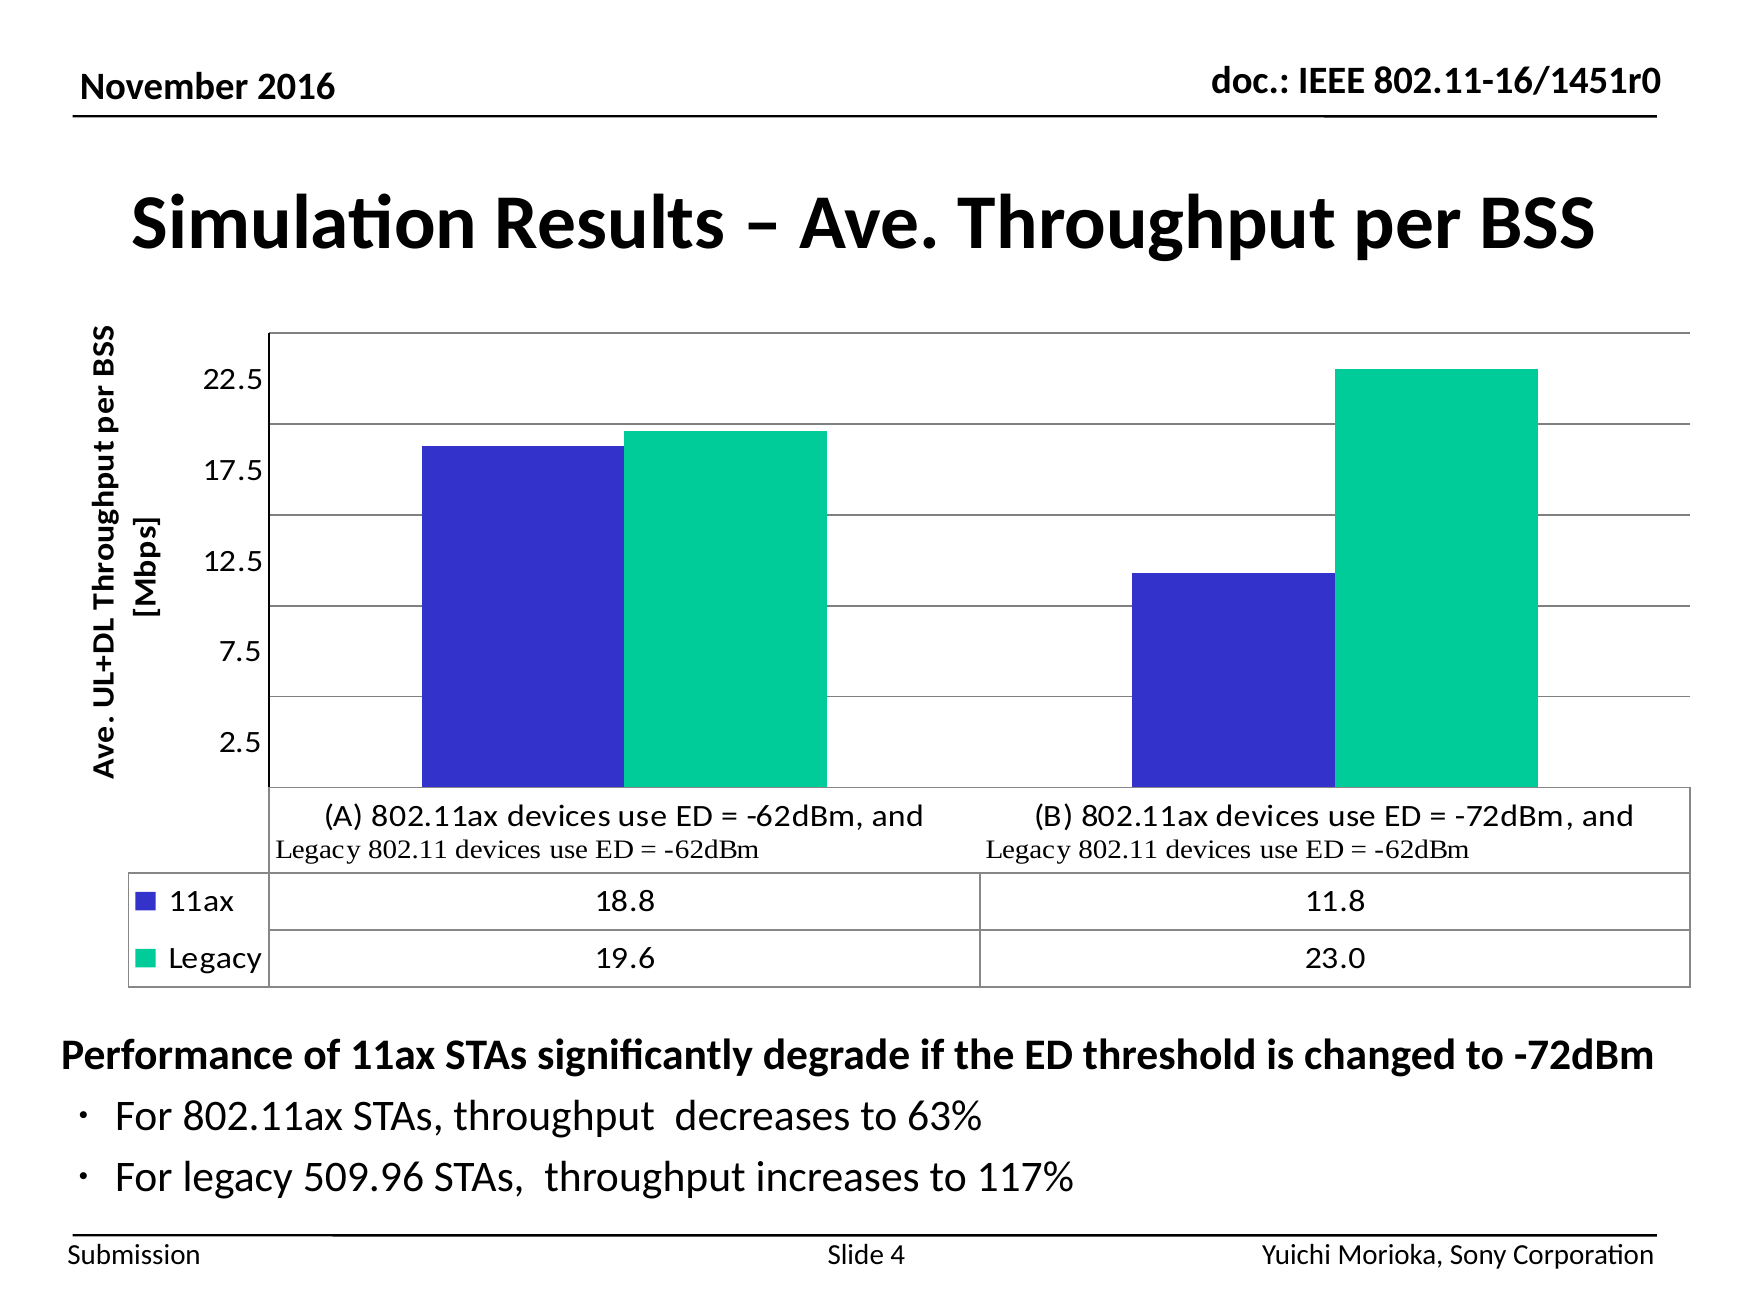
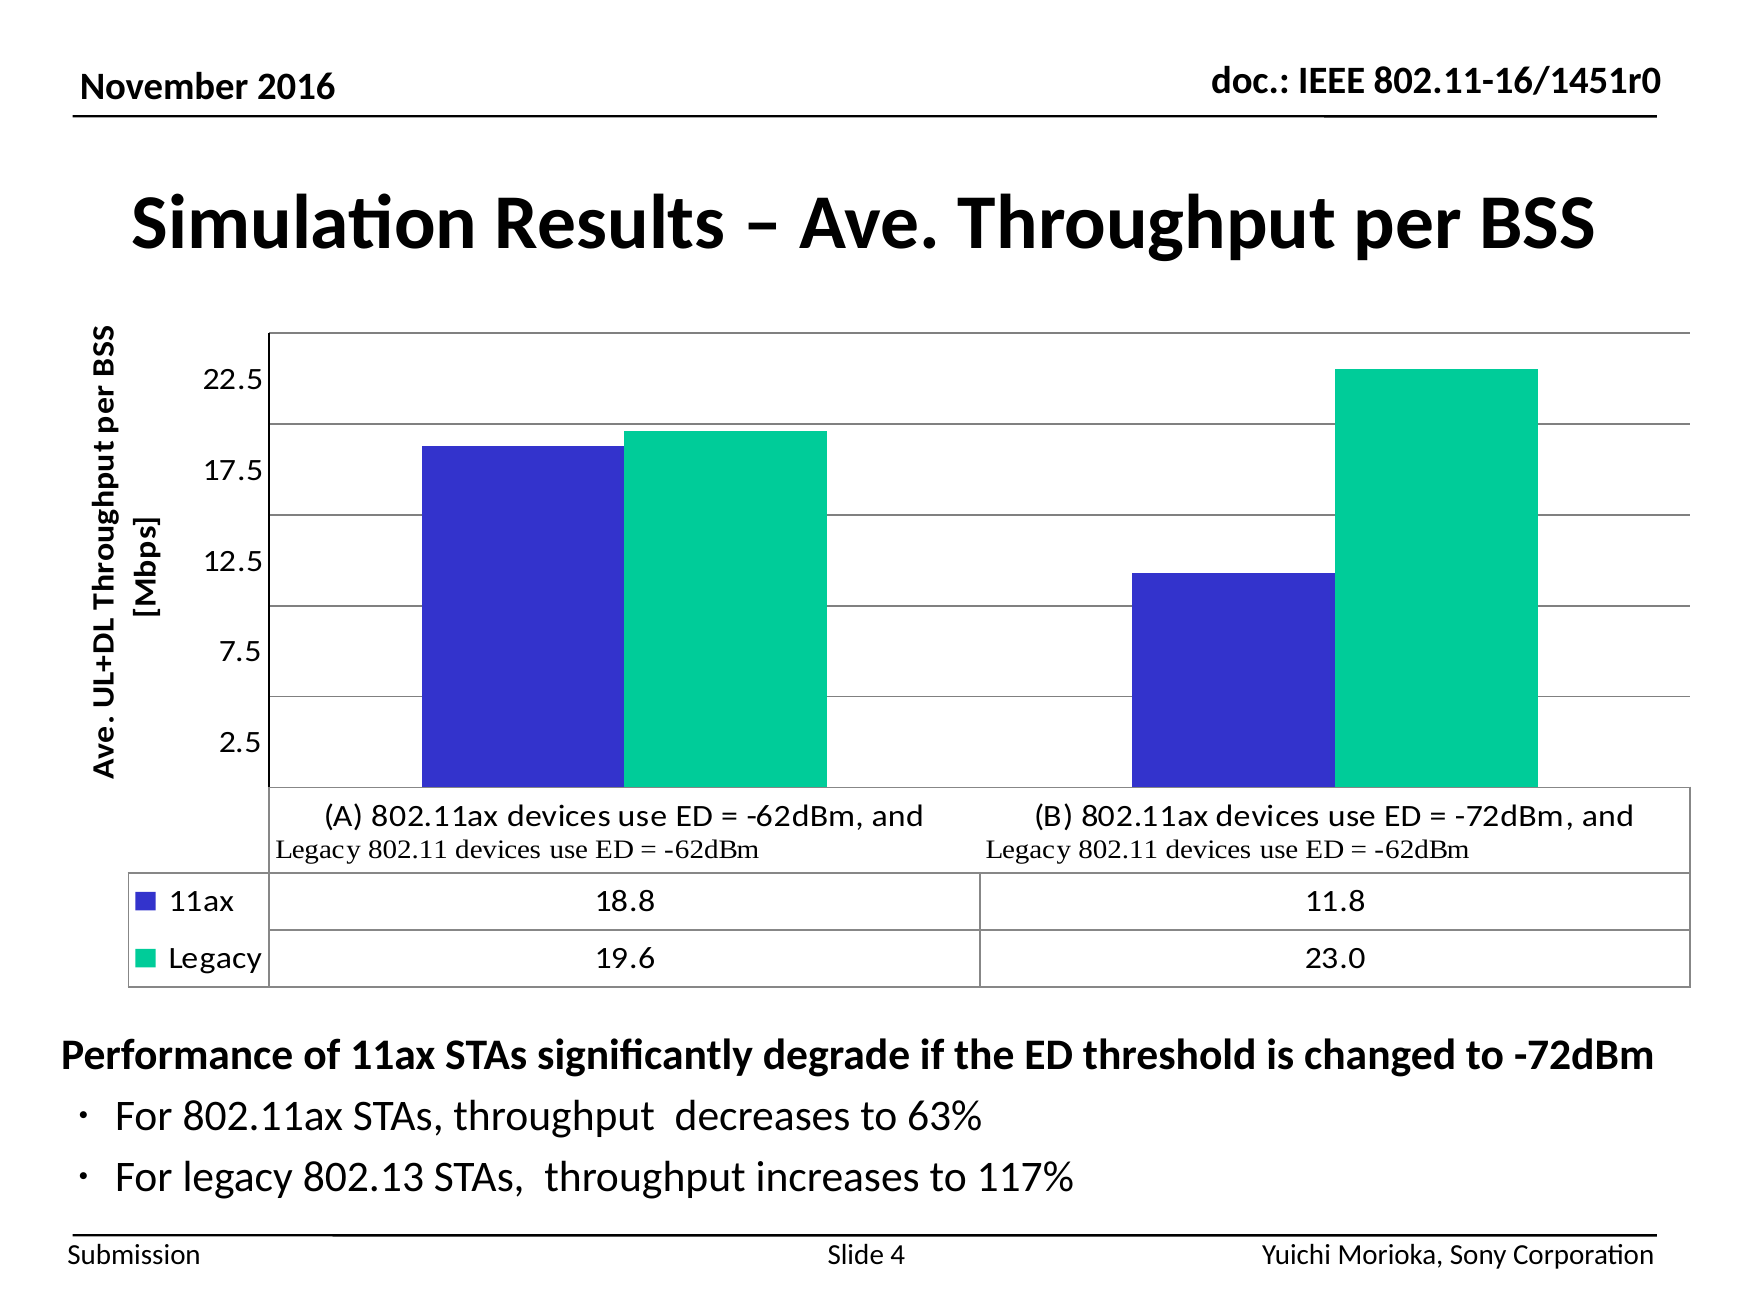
509.96: 509.96 -> 802.13
